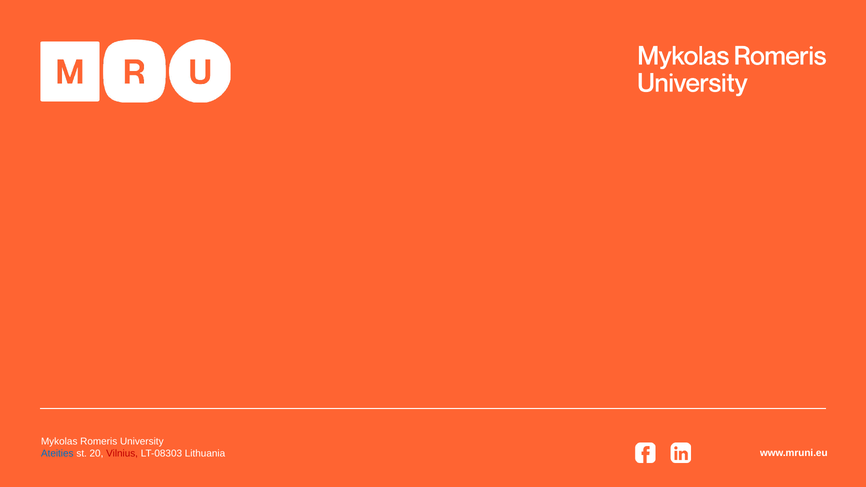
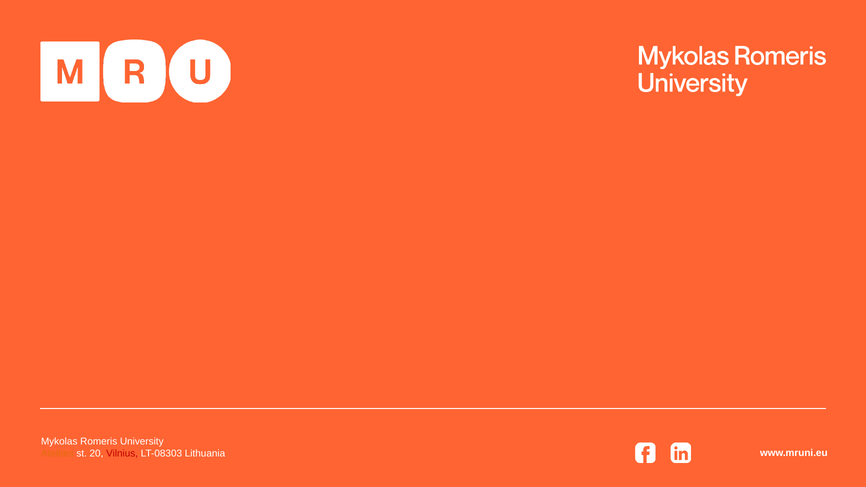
Ateities colour: blue -> orange
